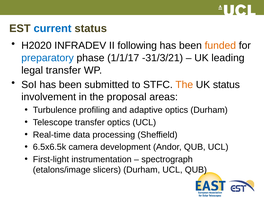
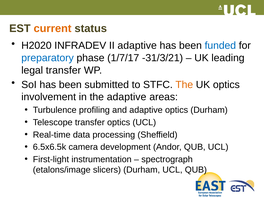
current colour: blue -> orange
II following: following -> adaptive
funded colour: orange -> blue
1/1/17: 1/1/17 -> 1/7/17
UK status: status -> optics
the proposal: proposal -> adaptive
